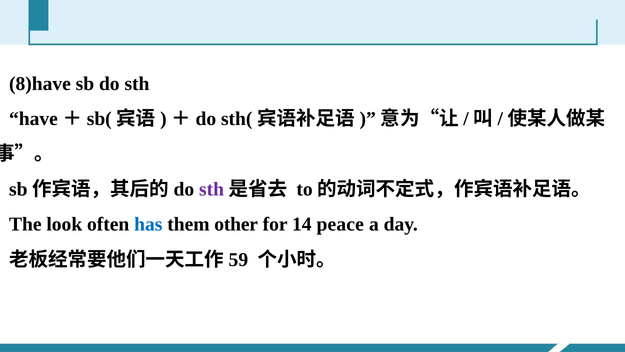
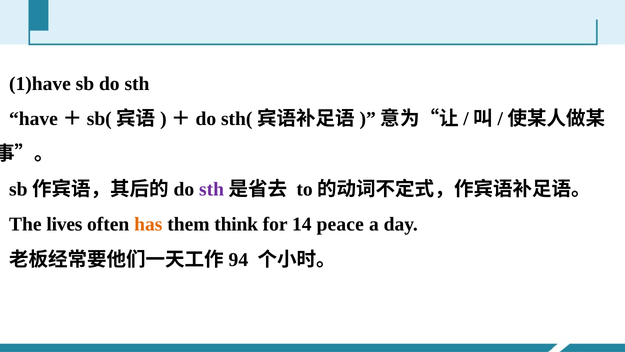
8)have: 8)have -> 1)have
look: look -> lives
has colour: blue -> orange
other: other -> think
59: 59 -> 94
